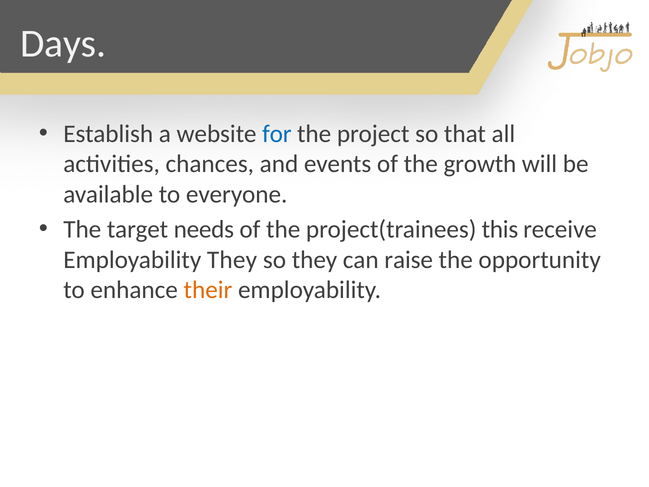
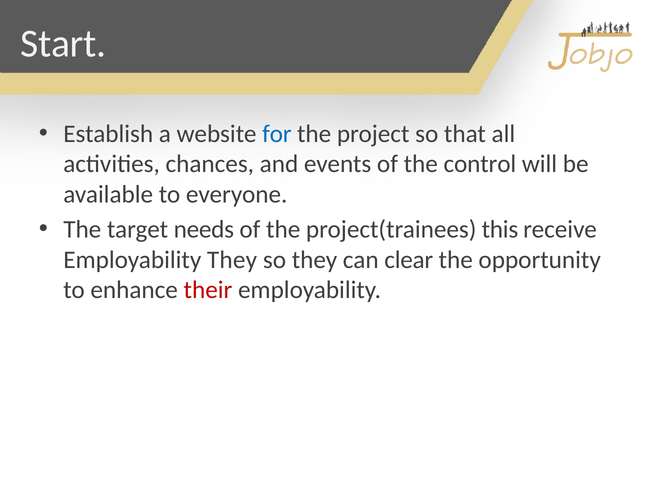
Days: Days -> Start
growth: growth -> control
raise: raise -> clear
their colour: orange -> red
